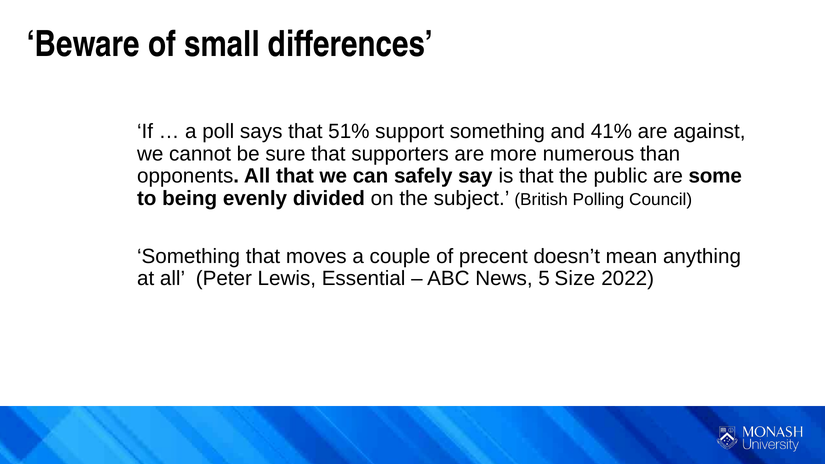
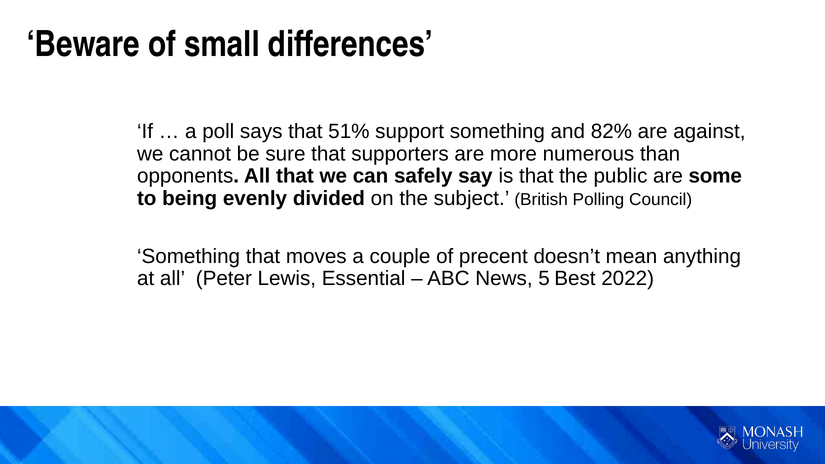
41%: 41% -> 82%
Size: Size -> Best
